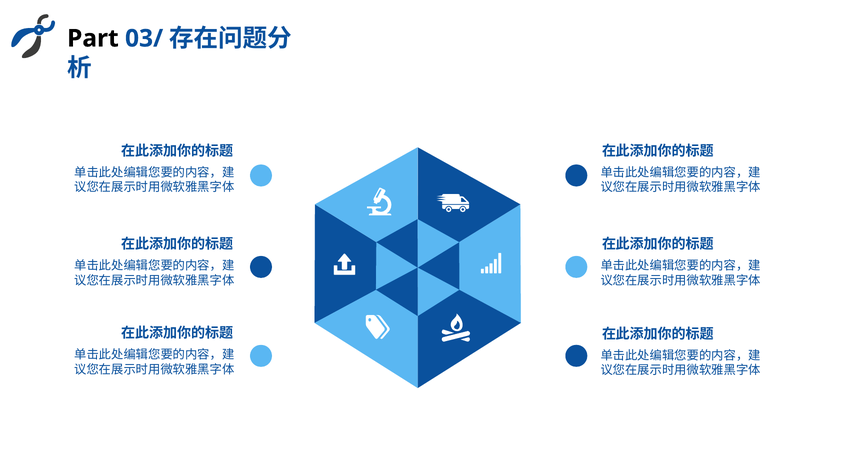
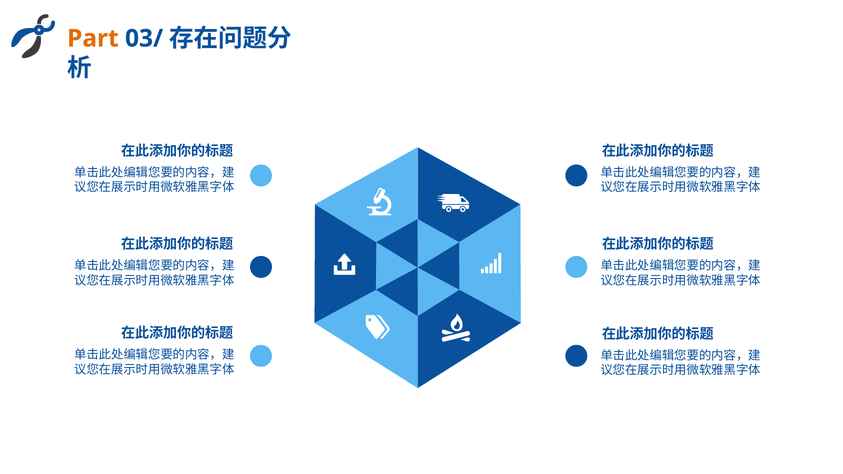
Part colour: black -> orange
